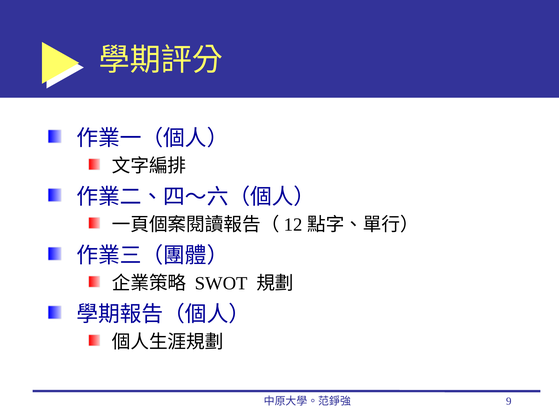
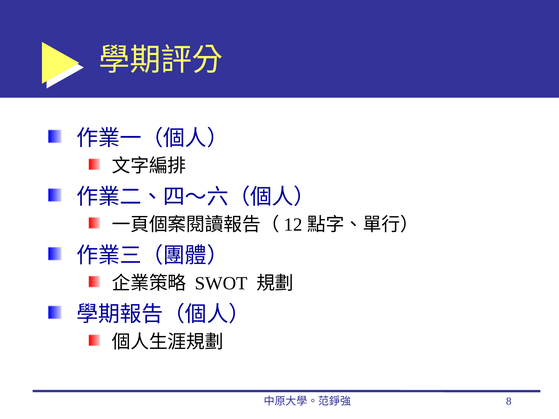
9: 9 -> 8
